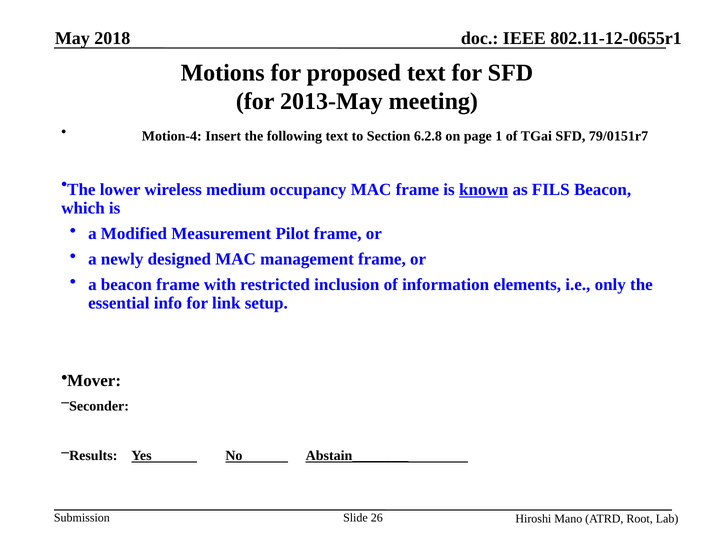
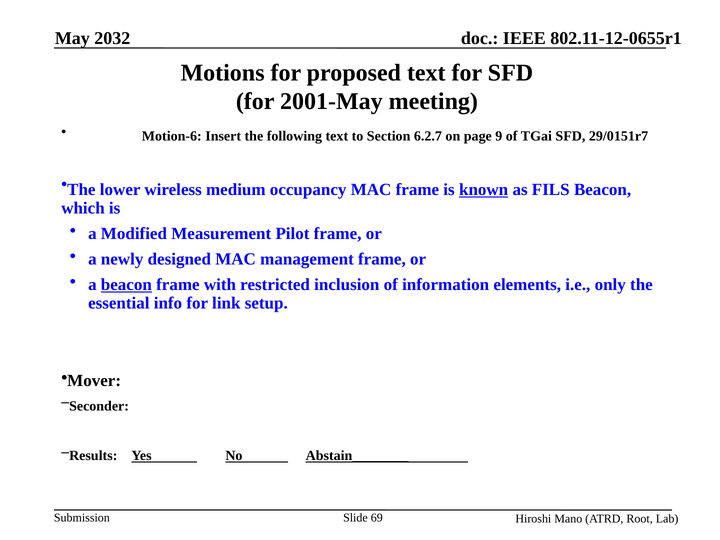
2018: 2018 -> 2032
2013-May: 2013-May -> 2001-May
Motion-4: Motion-4 -> Motion-6
6.2.8: 6.2.8 -> 6.2.7
1: 1 -> 9
79/0151r7: 79/0151r7 -> 29/0151r7
beacon at (126, 285) underline: none -> present
26: 26 -> 69
